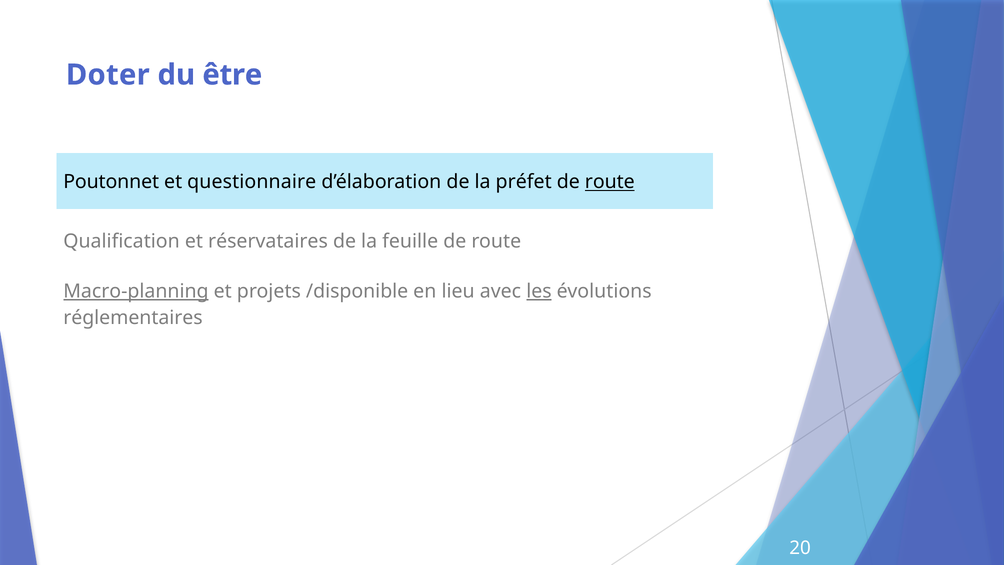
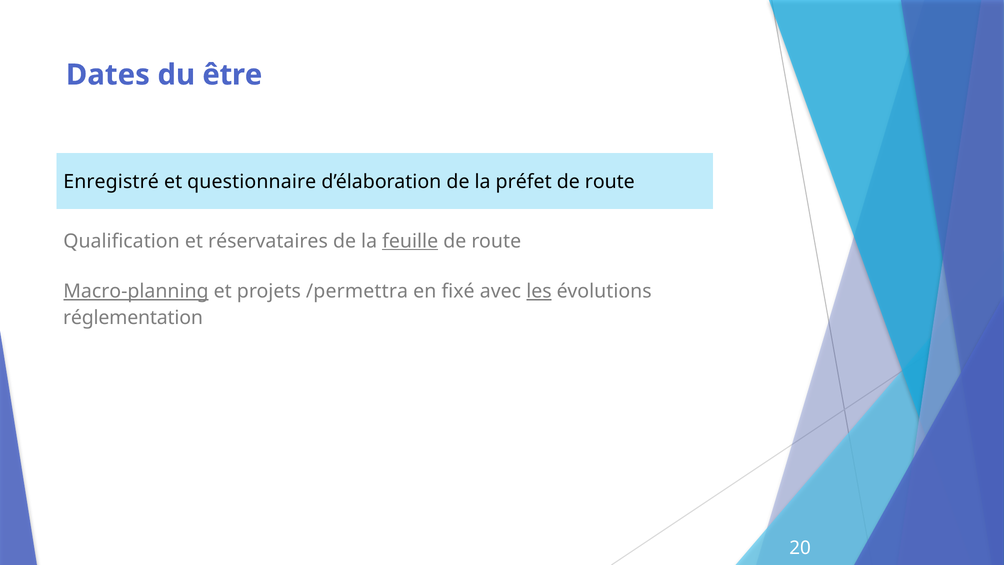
Doter: Doter -> Dates
Poutonnet: Poutonnet -> Enregistré
route at (610, 182) underline: present -> none
feuille underline: none -> present
/disponible: /disponible -> /permettra
lieu: lieu -> fixé
réglementaires: réglementaires -> réglementation
